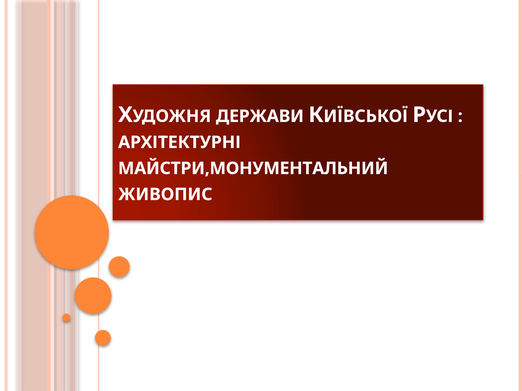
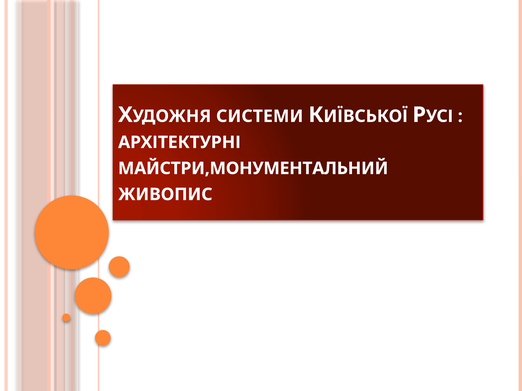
ДЕРЖАВИ: ДЕРЖАВИ -> СИСТЕМИ
